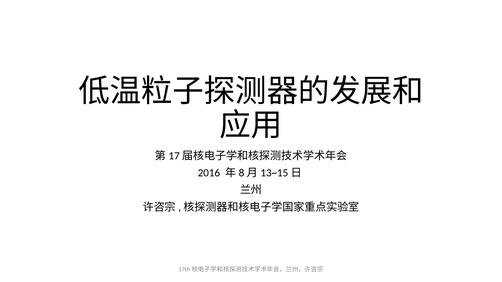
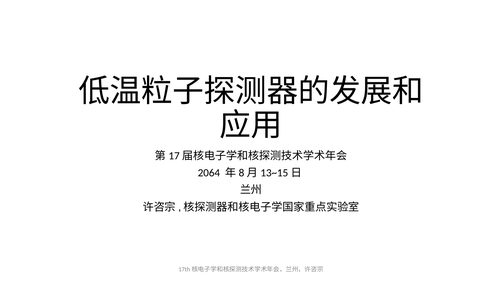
2016: 2016 -> 2064
